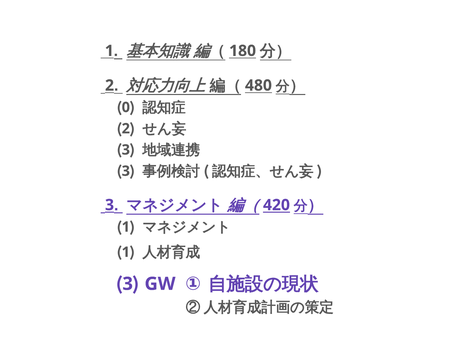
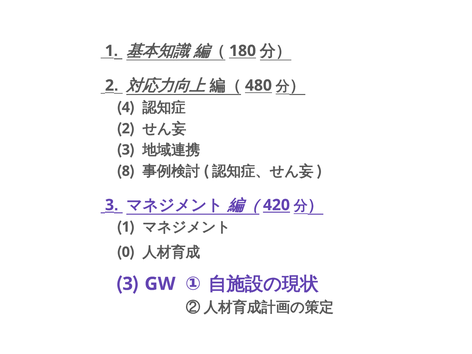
0: 0 -> 4
3 at (126, 171): 3 -> 8
1 at (126, 252): 1 -> 0
